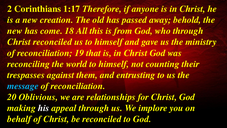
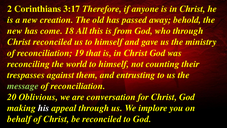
1:17: 1:17 -> 3:17
message colour: light blue -> light green
relationships: relationships -> conversation
